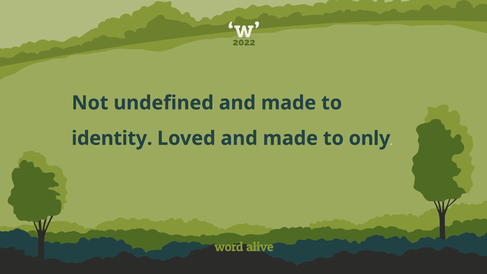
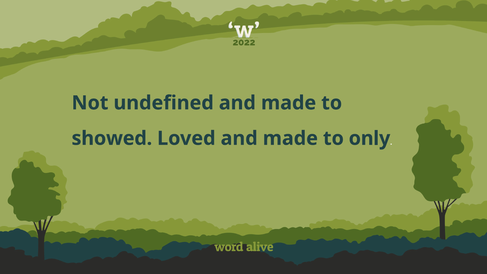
identity: identity -> showed
